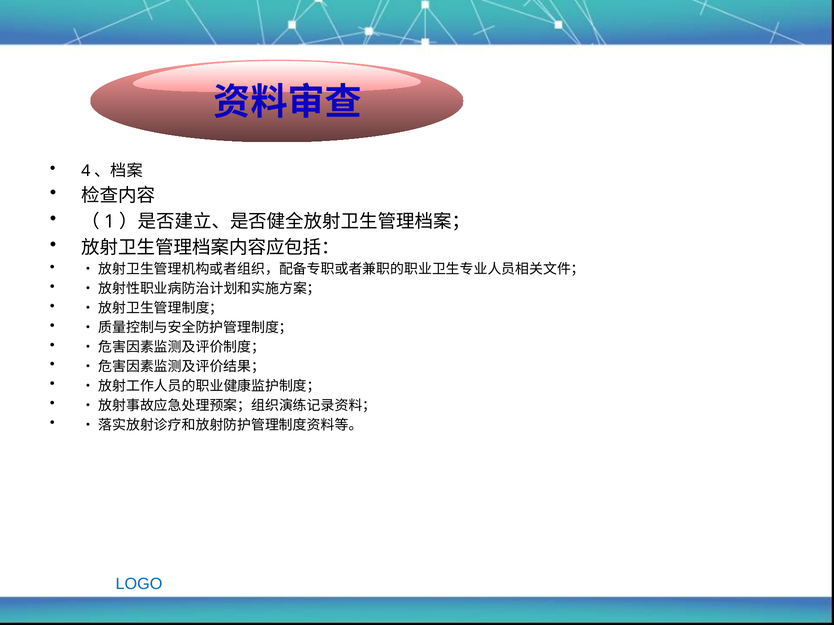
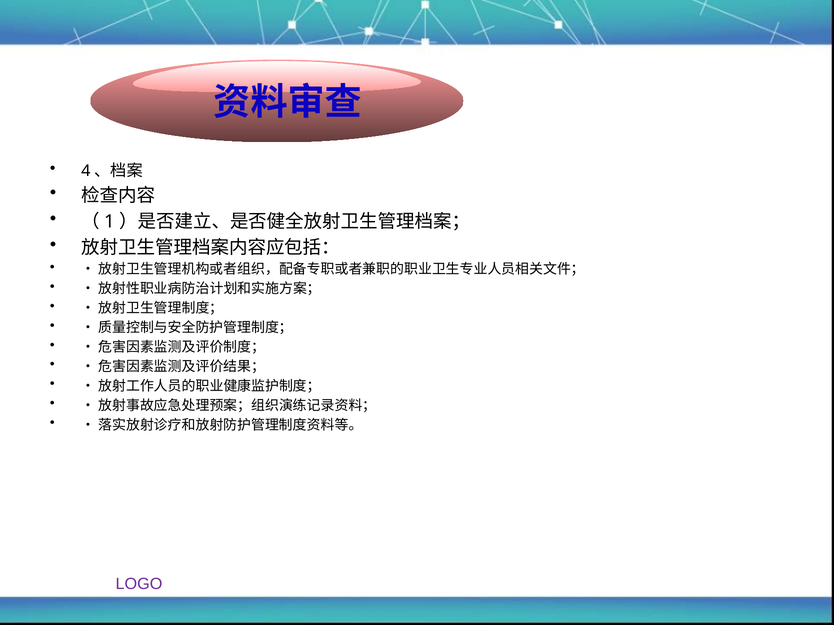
LOGO colour: blue -> purple
